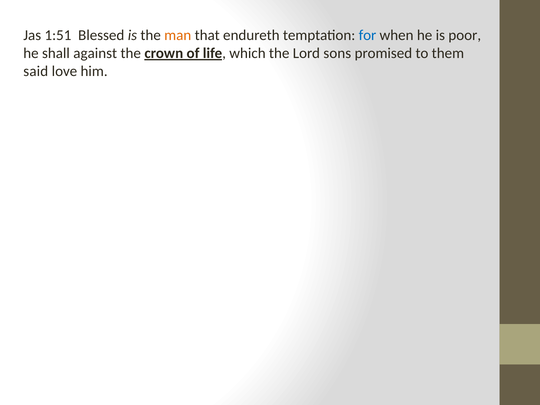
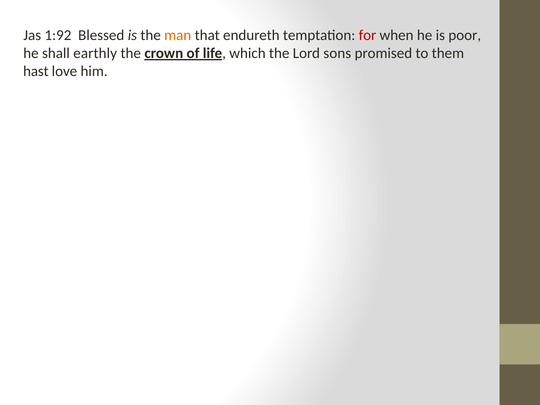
1:51: 1:51 -> 1:92
for colour: blue -> red
against: against -> earthly
said: said -> hast
